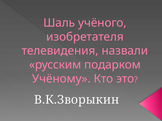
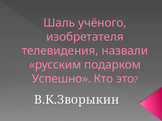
Учёному: Учёному -> Успешно
